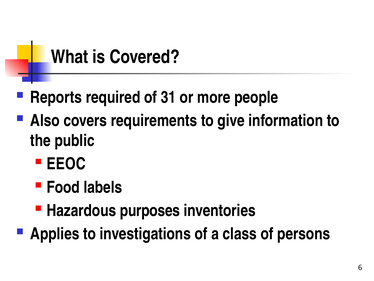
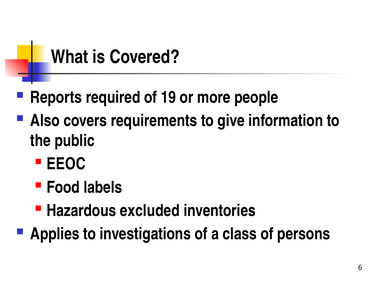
31: 31 -> 19
purposes: purposes -> excluded
